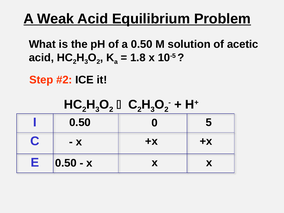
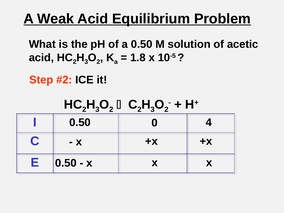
5: 5 -> 4
